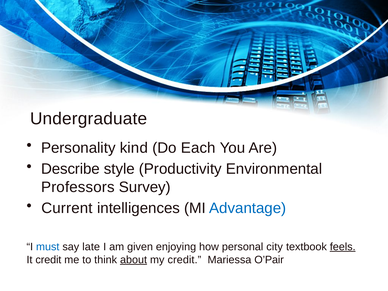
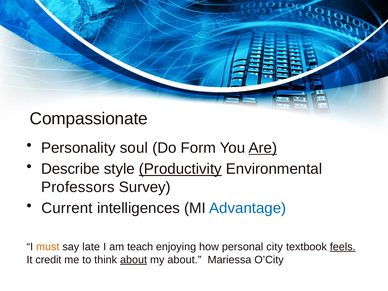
Undergraduate: Undergraduate -> Compassionate
kind: kind -> soul
Each: Each -> Form
Are underline: none -> present
Productivity underline: none -> present
must colour: blue -> orange
given: given -> teach
my credit: credit -> about
O’Pair: O’Pair -> O’City
